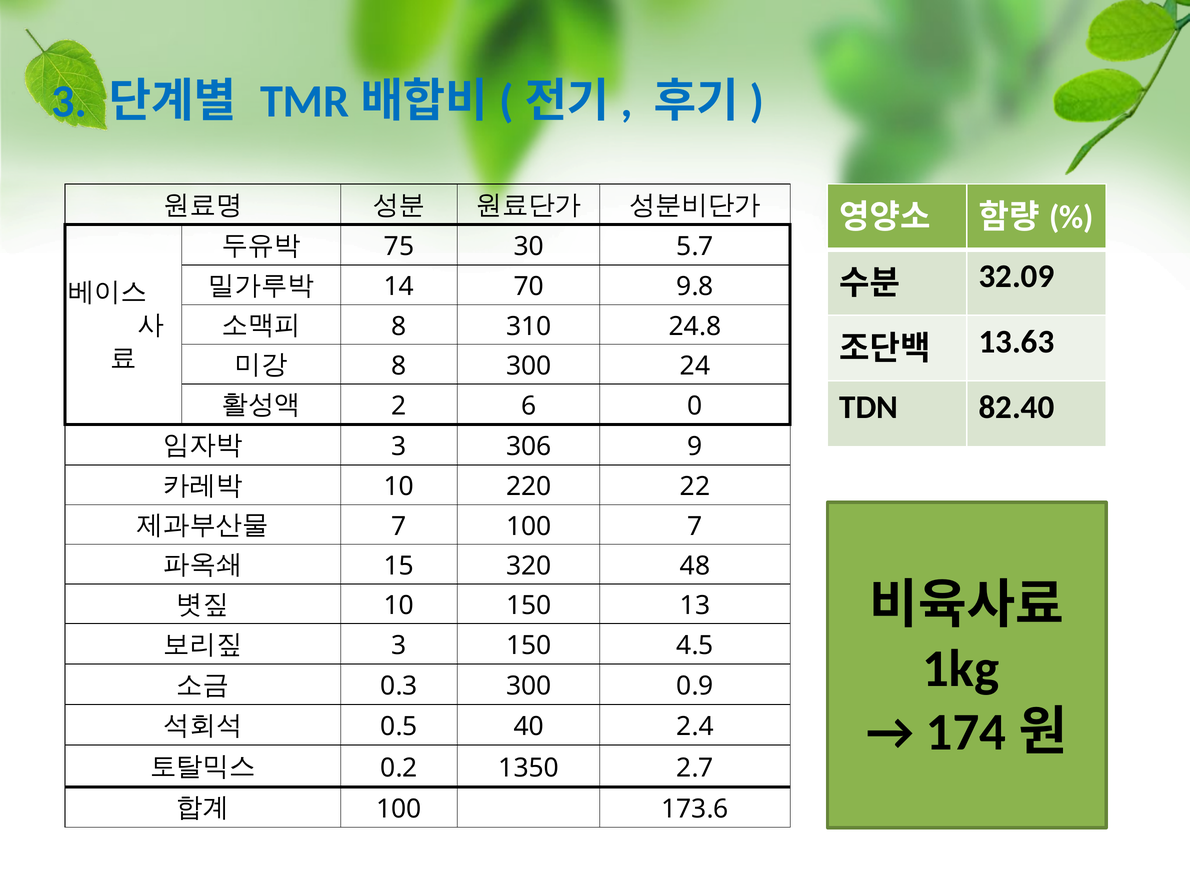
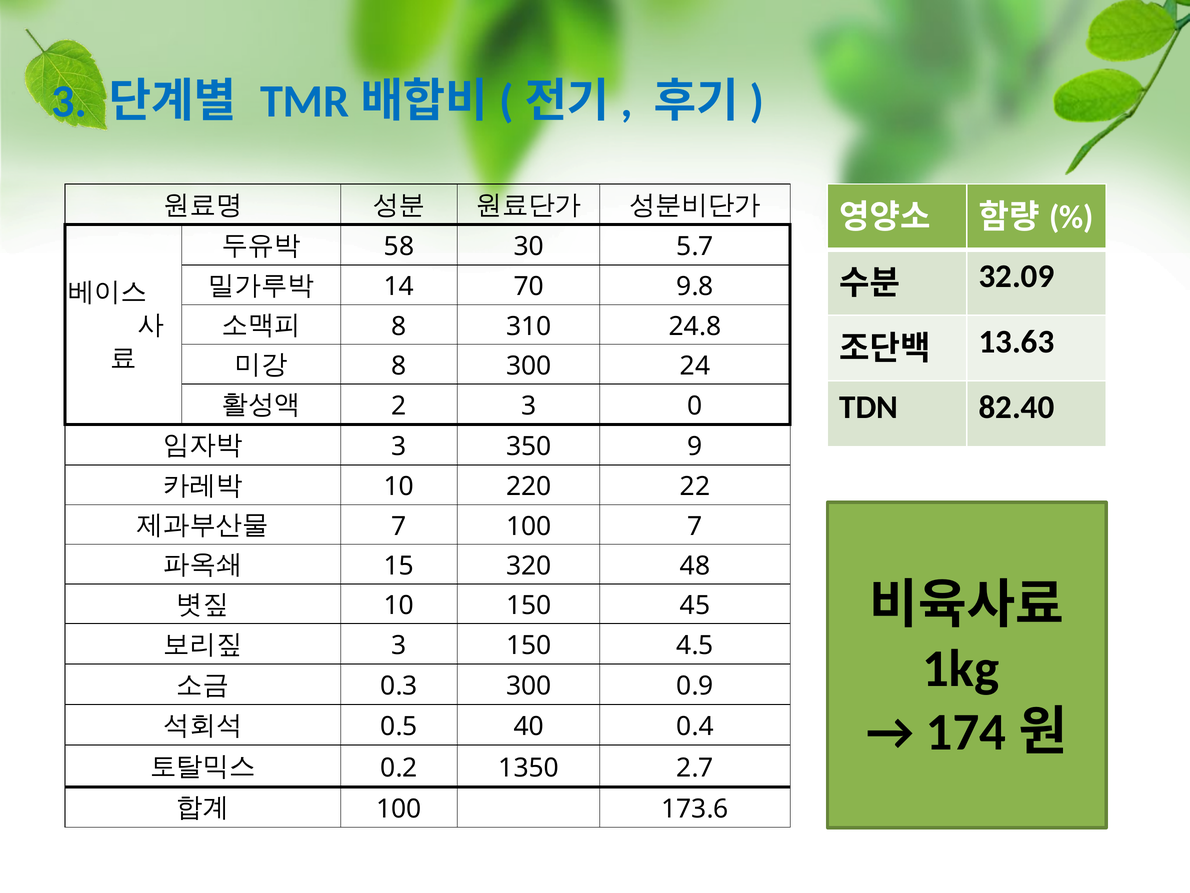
75: 75 -> 58
2 6: 6 -> 3
306: 306 -> 350
13: 13 -> 45
2.4: 2.4 -> 0.4
